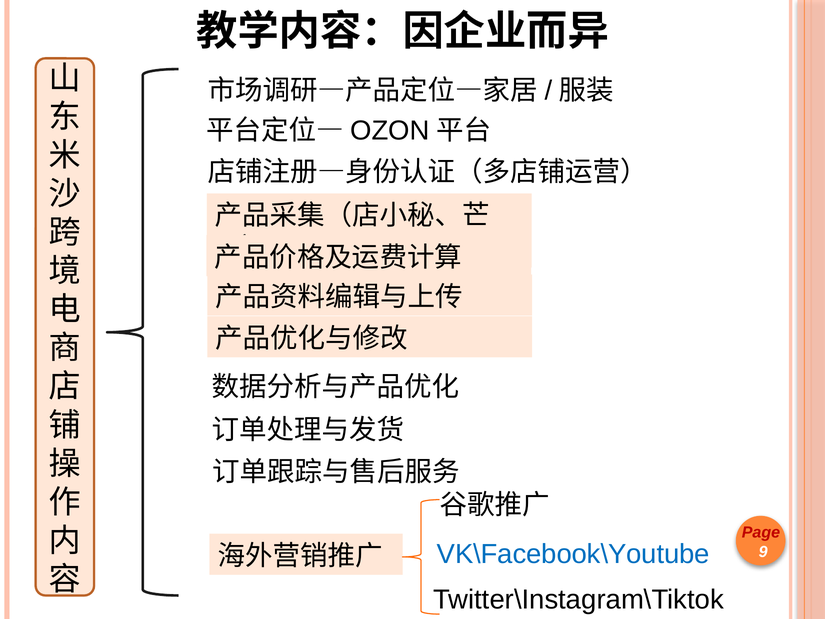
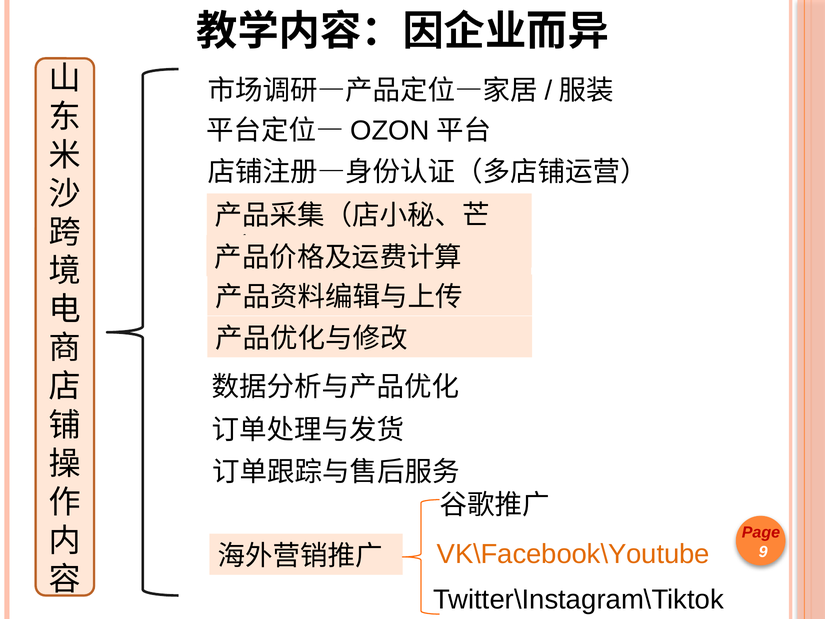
VK\Facebook\Youtube colour: blue -> orange
